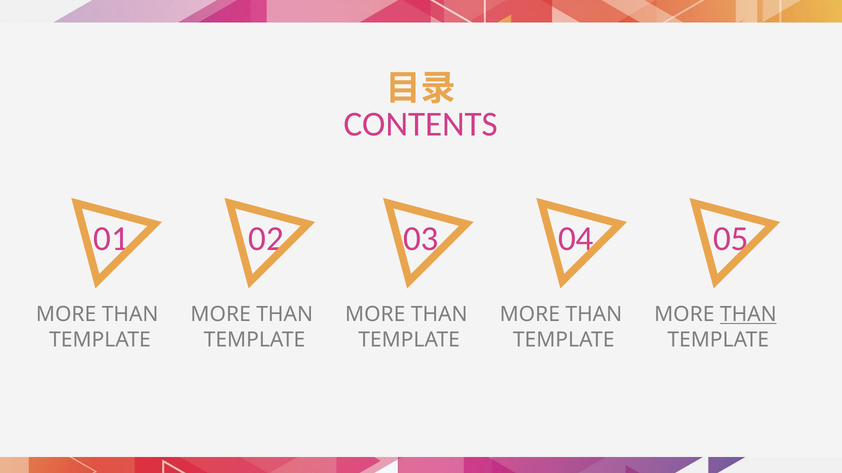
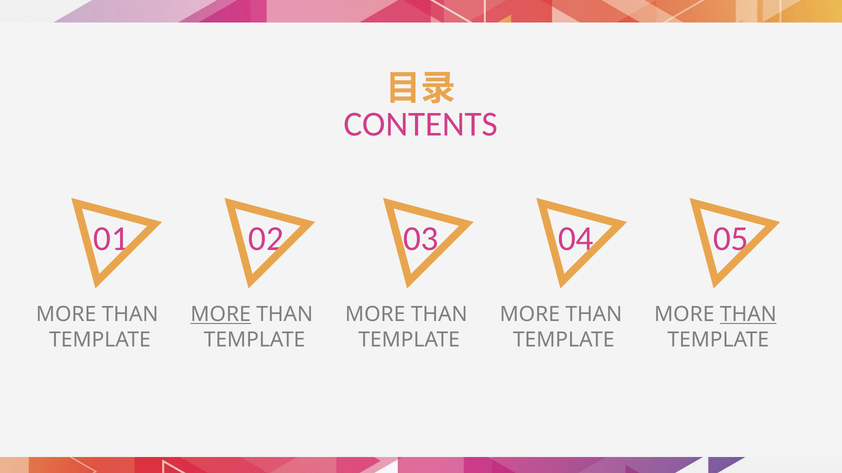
MORE at (221, 315) underline: none -> present
